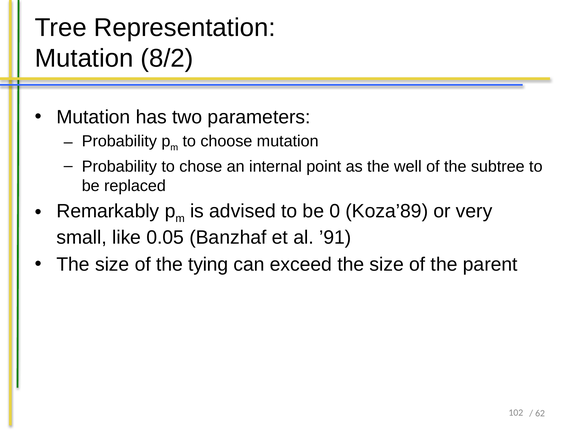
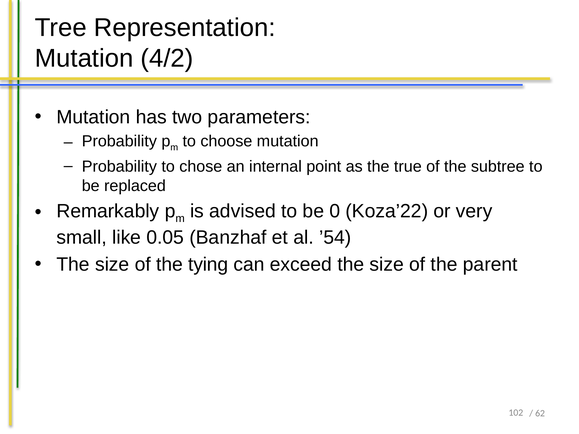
8/2: 8/2 -> 4/2
well: well -> true
Koza’89: Koza’89 -> Koza’22
’91: ’91 -> ’54
